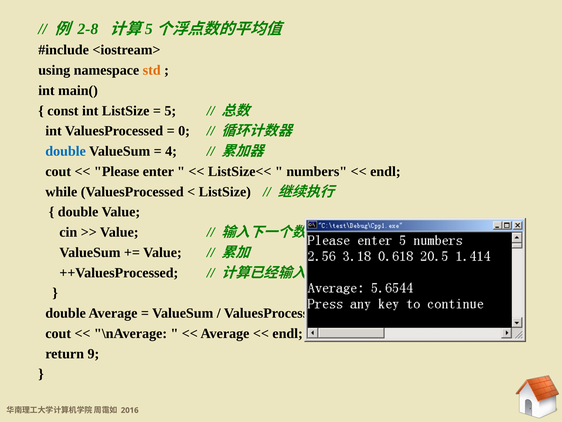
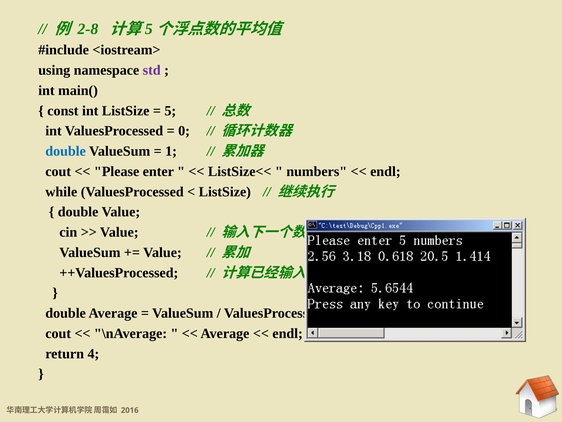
std colour: orange -> purple
4: 4 -> 1
9: 9 -> 4
